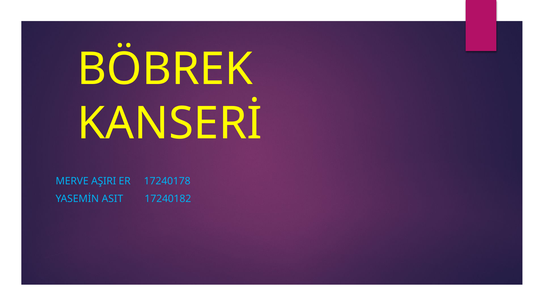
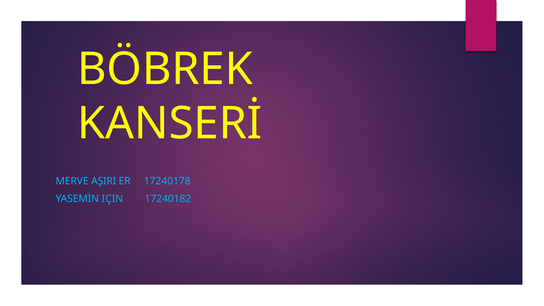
ASIT: ASIT -> IÇIN
